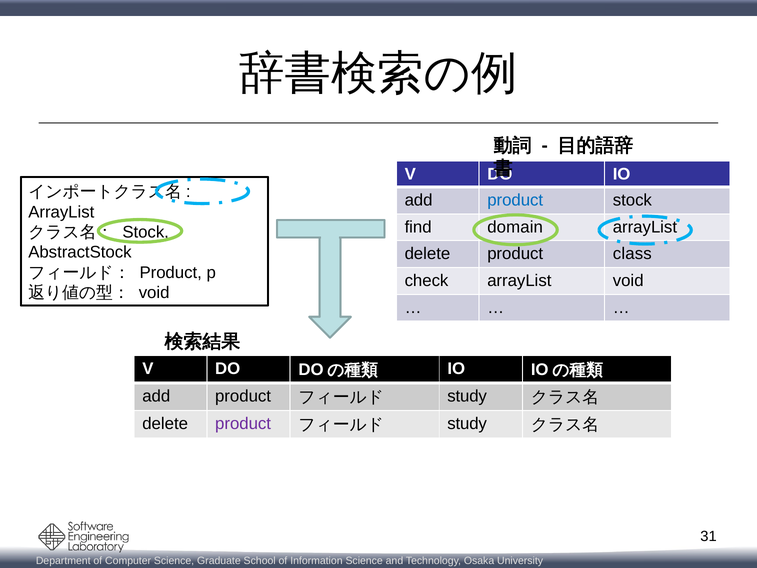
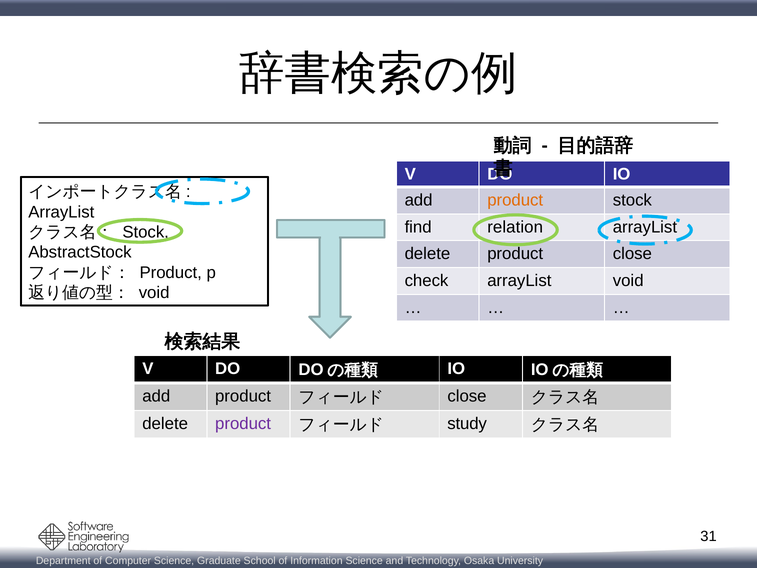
product at (515, 200) colour: blue -> orange
domain: domain -> relation
product class: class -> close
study at (467, 396): study -> close
